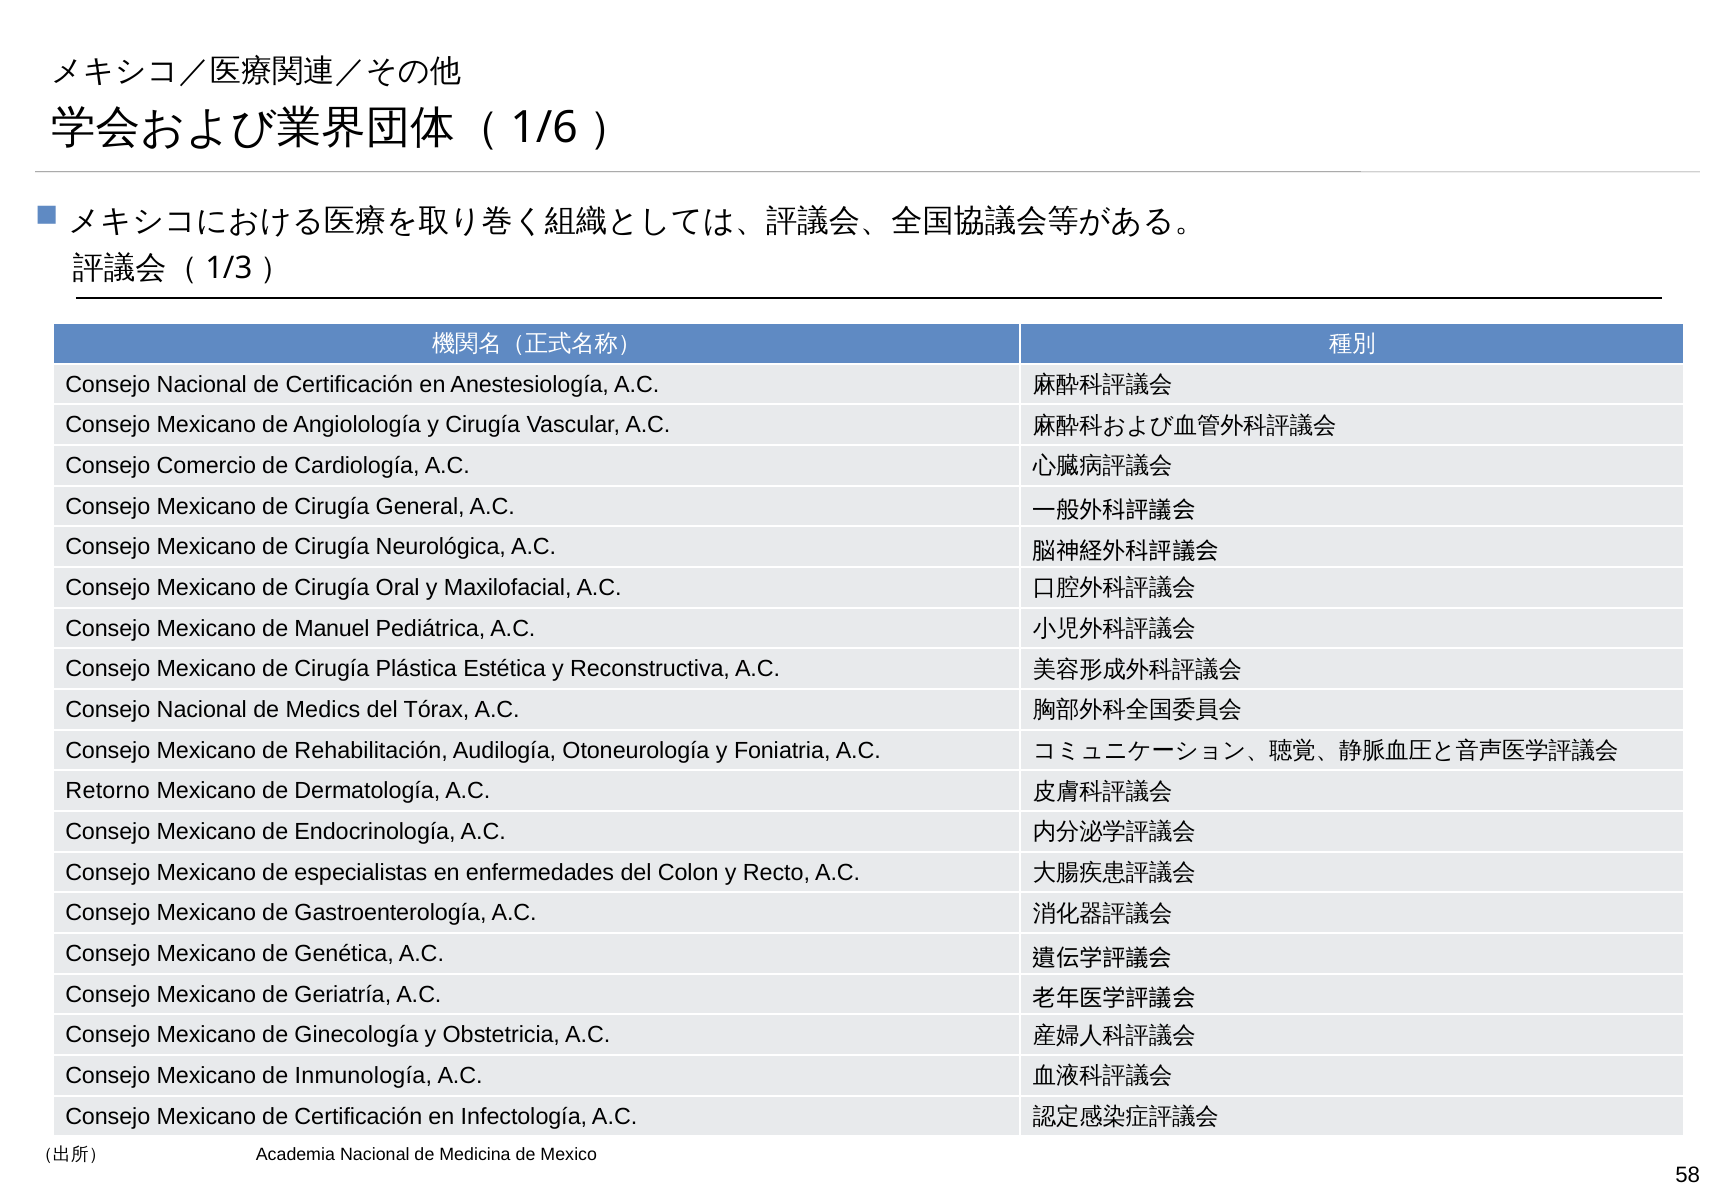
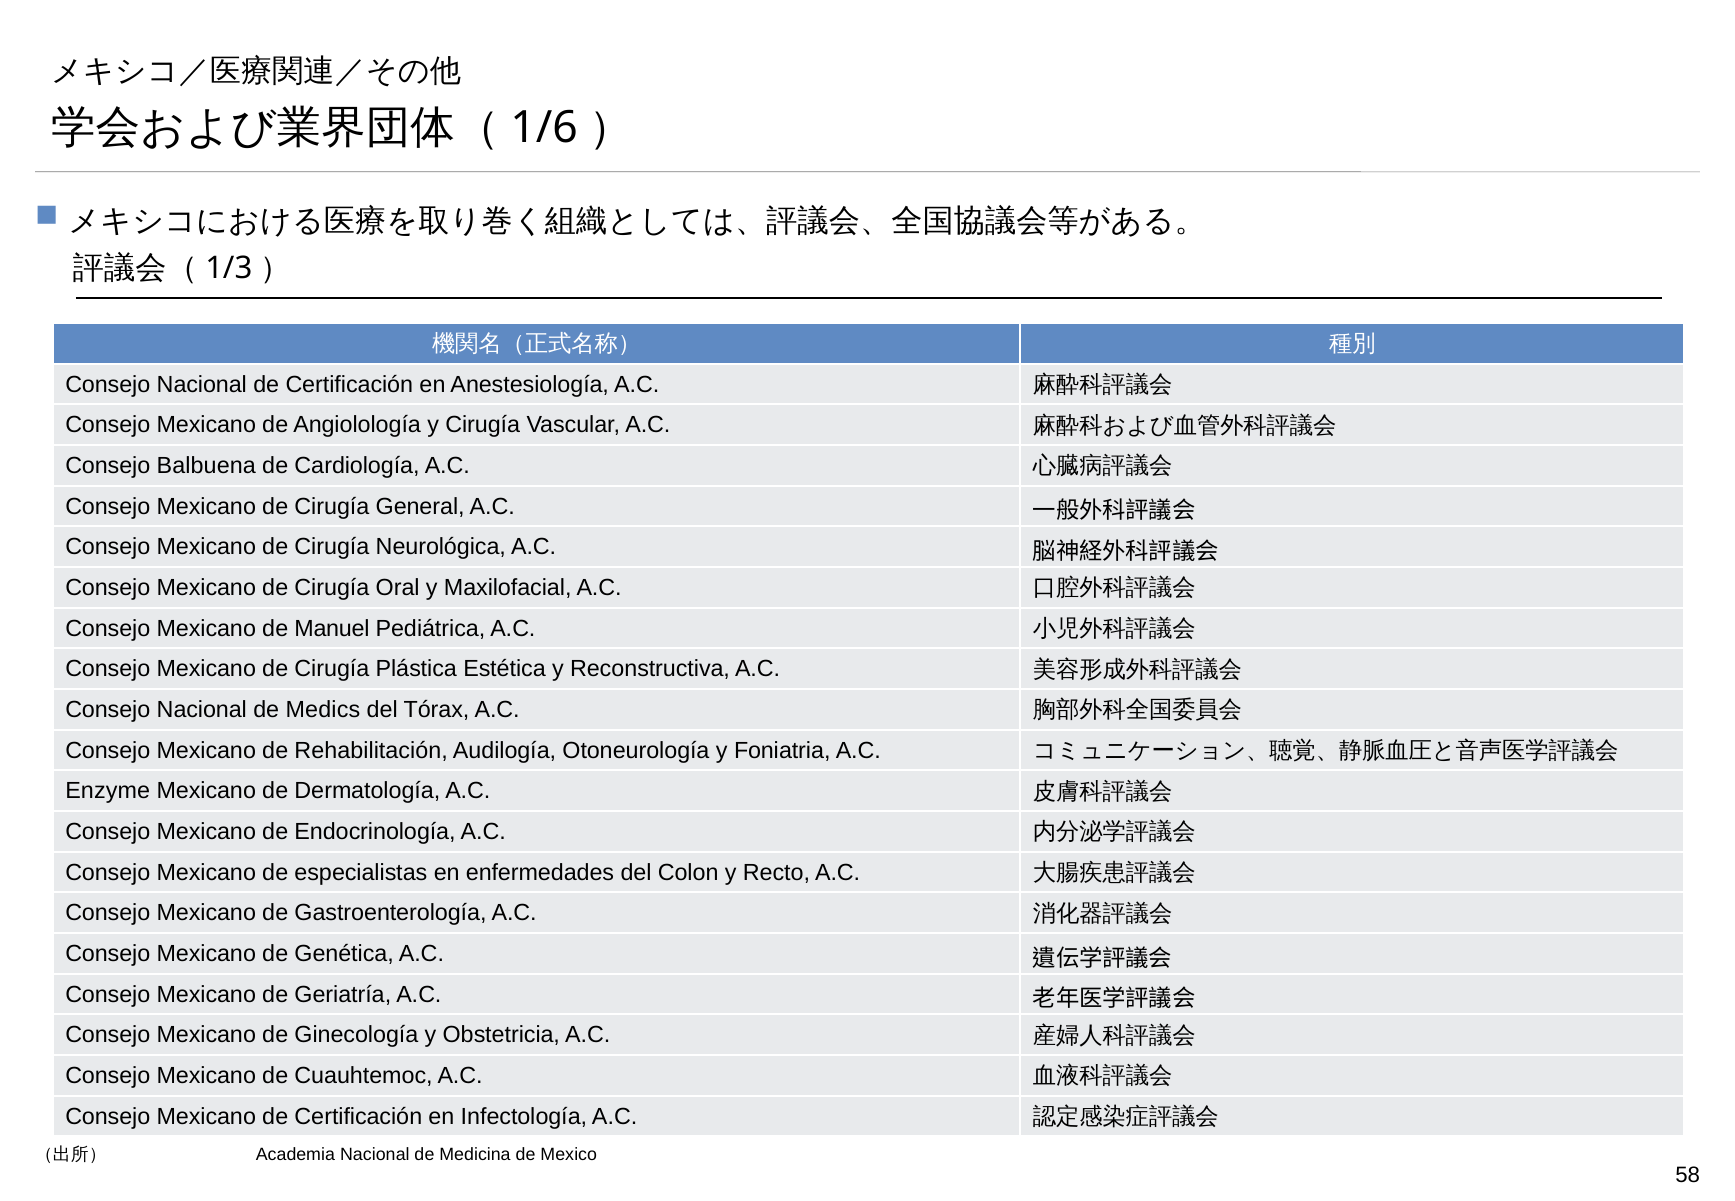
Comercio: Comercio -> Balbuena
Retorno: Retorno -> Enzyme
Inmunología: Inmunología -> Cuauhtemoc
